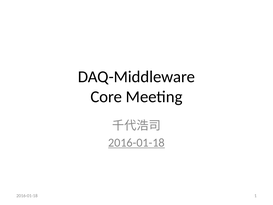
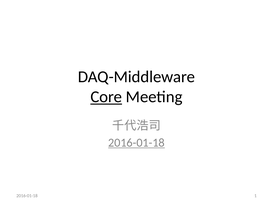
Core underline: none -> present
